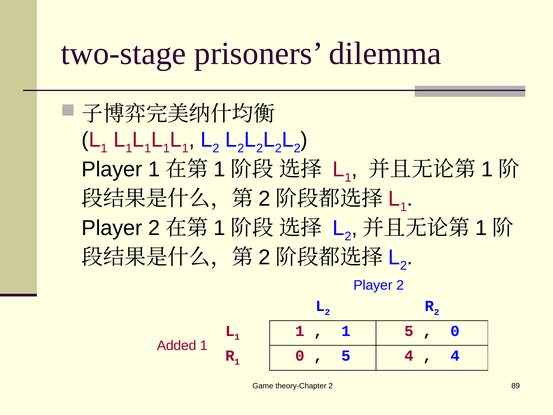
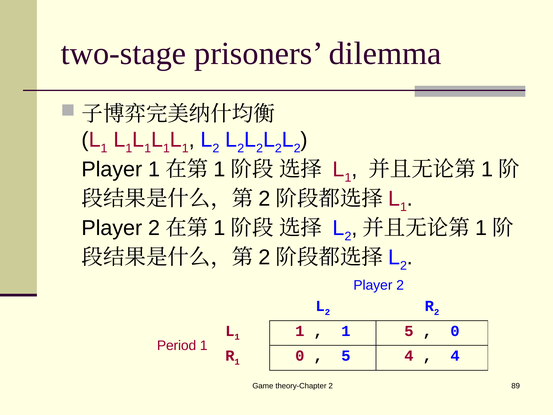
Added: Added -> Period
